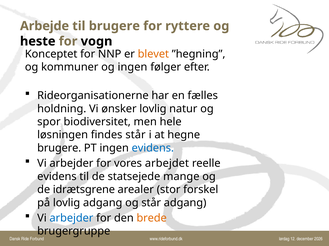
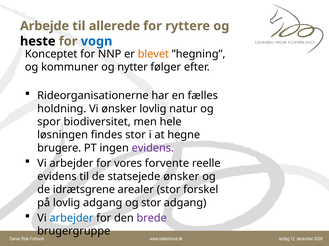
til brugere: brugere -> allerede
vogn colour: black -> blue
og ingen: ingen -> nytter
findes står: står -> stor
evidens at (153, 148) colour: blue -> purple
arbejdet: arbejdet -> forvente
statsejede mange: mange -> ønsker
og står: står -> stor
brede colour: orange -> purple
